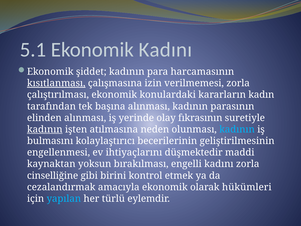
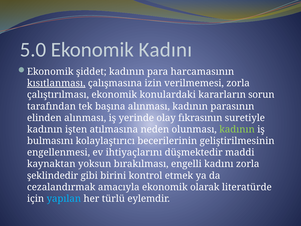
5.1: 5.1 -> 5.0
kadın: kadın -> sorun
kadının at (45, 129) underline: present -> none
kadının at (237, 129) colour: light blue -> light green
cinselliğine: cinselliğine -> şeklindedir
hükümleri: hükümleri -> literatürde
